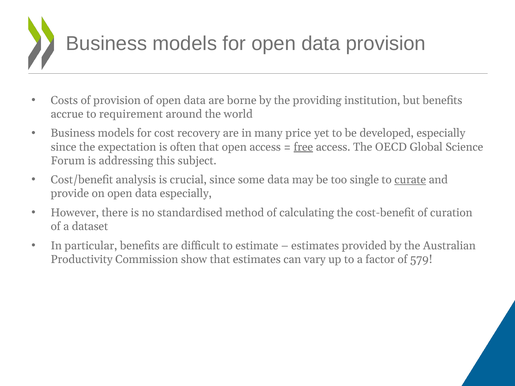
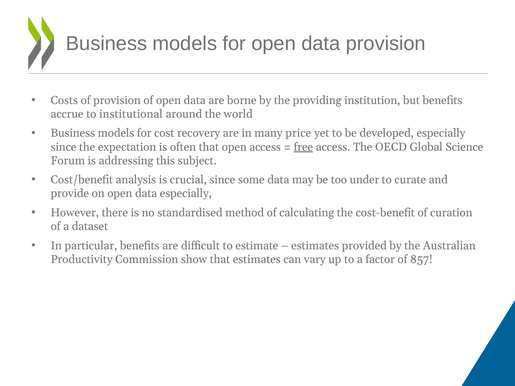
requirement: requirement -> institutional
single: single -> under
curate underline: present -> none
579: 579 -> 857
